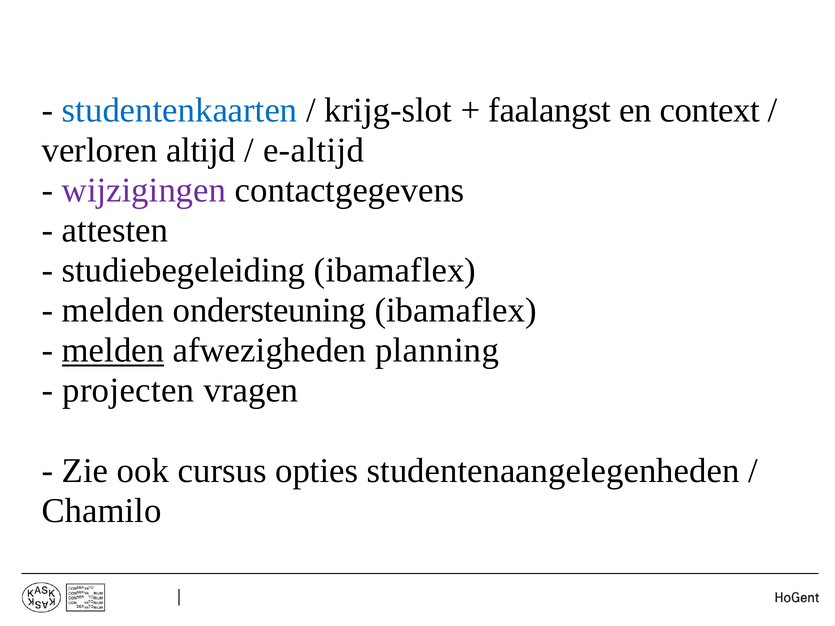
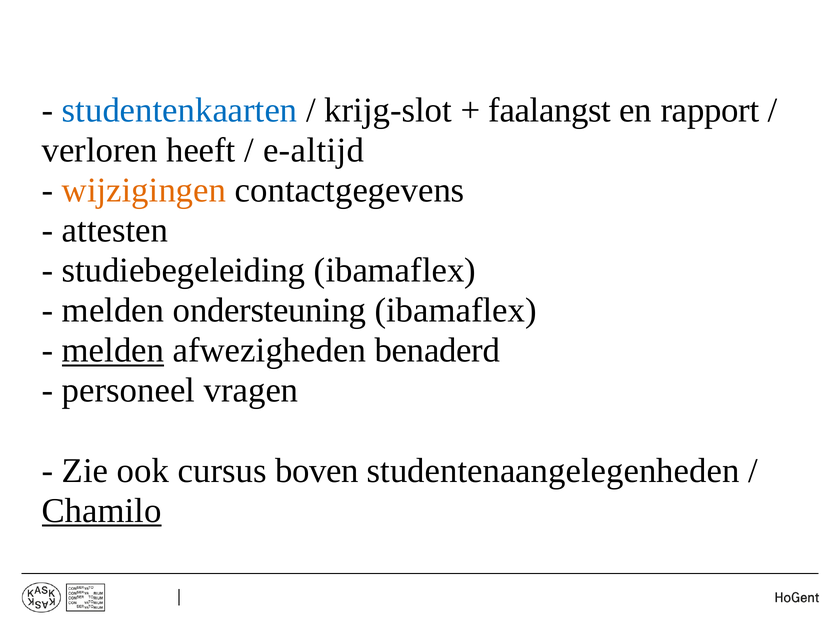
context: context -> rapport
altijd: altijd -> heeft
wijzigingen colour: purple -> orange
planning: planning -> benaderd
projecten: projecten -> personeel
opties: opties -> boven
Chamilo underline: none -> present
